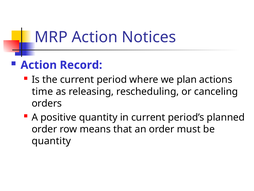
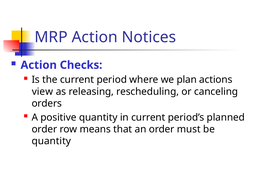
Record: Record -> Checks
time: time -> view
